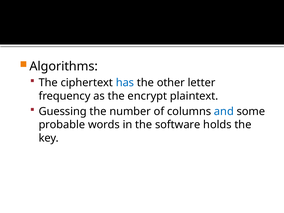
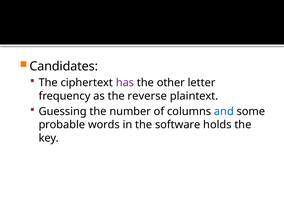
Algorithms: Algorithms -> Candidates
has colour: blue -> purple
encrypt: encrypt -> reverse
